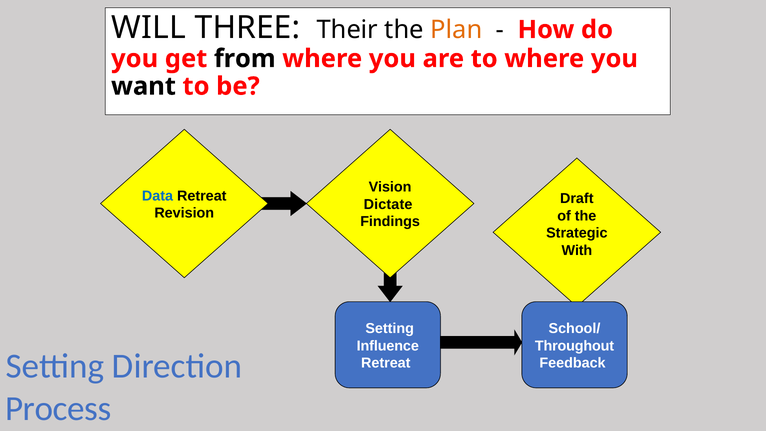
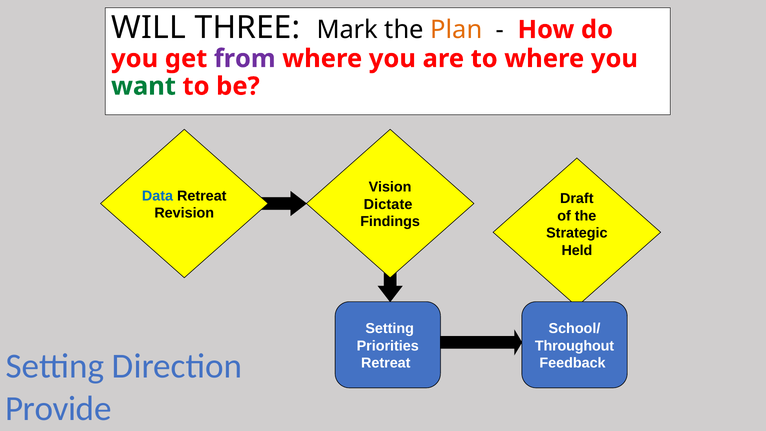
Their: Their -> Mark
from colour: black -> purple
want colour: black -> green
With: With -> Held
Influence: Influence -> Priorities
Process: Process -> Provide
